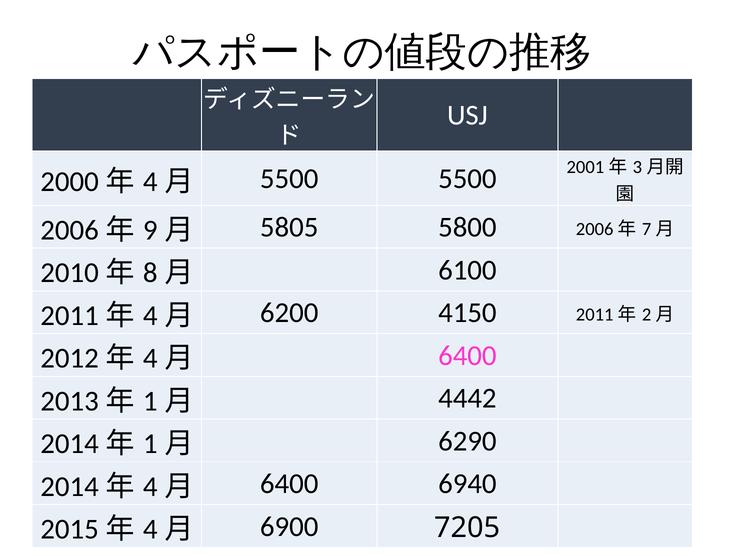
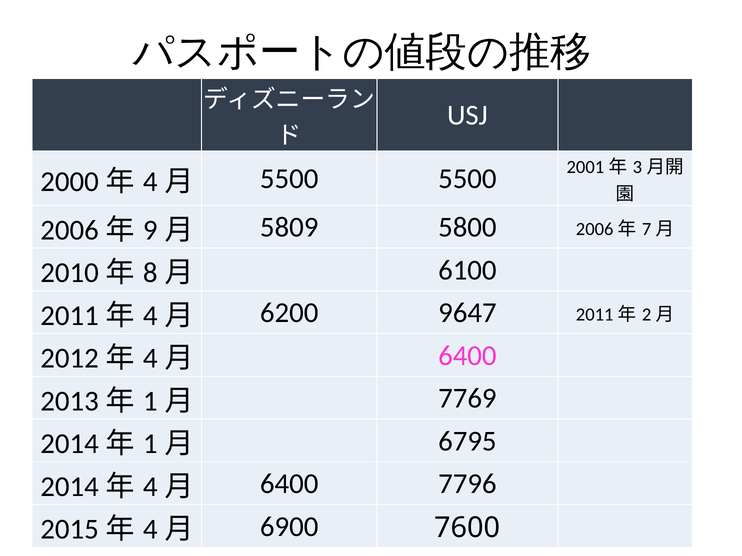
5805: 5805 -> 5809
4150: 4150 -> 9647
4442: 4442 -> 7769
6290: 6290 -> 6795
6940: 6940 -> 7796
7205: 7205 -> 7600
